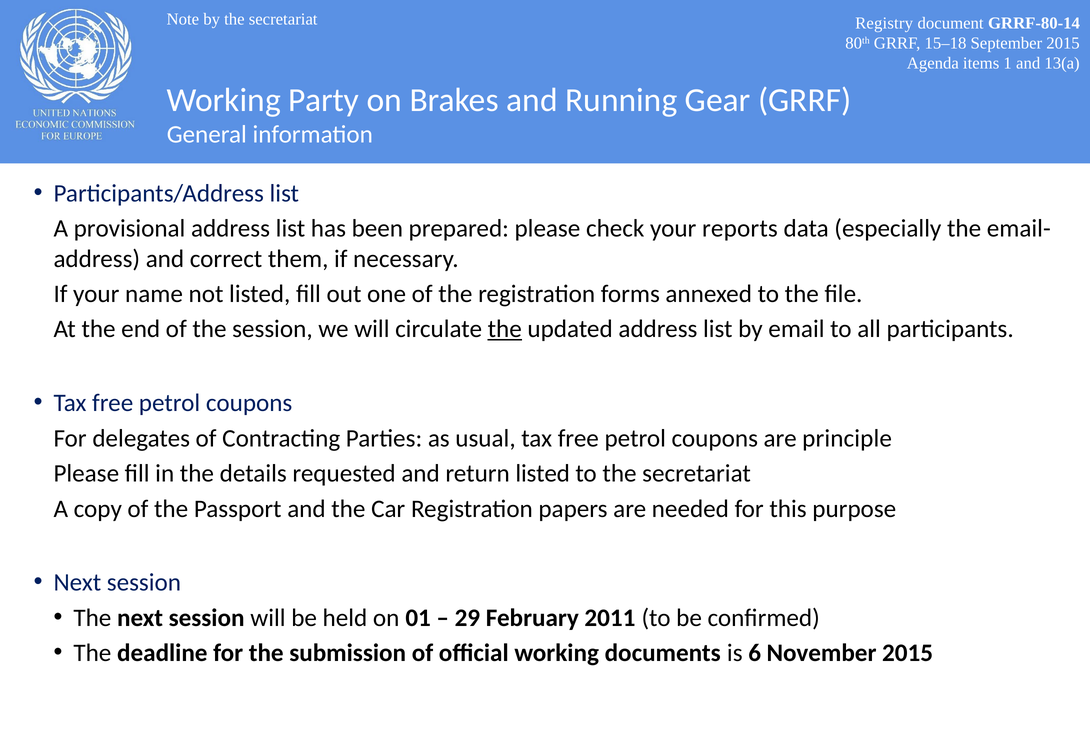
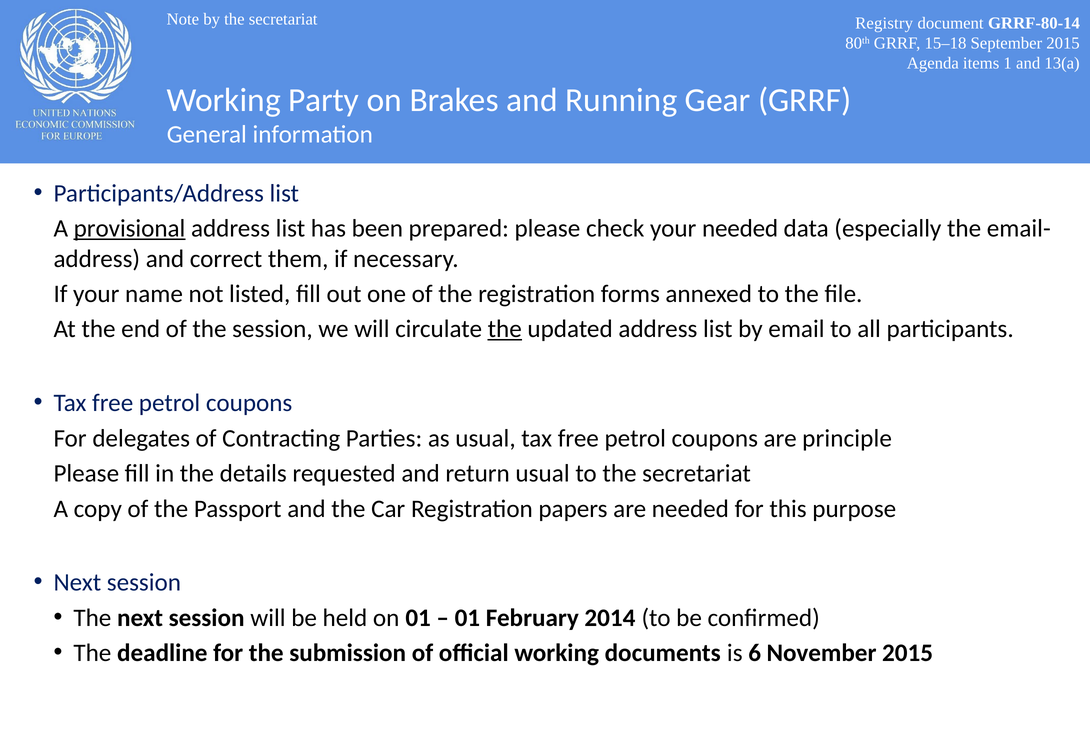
provisional underline: none -> present
your reports: reports -> needed
return listed: listed -> usual
29 at (467, 617): 29 -> 01
2011: 2011 -> 2014
